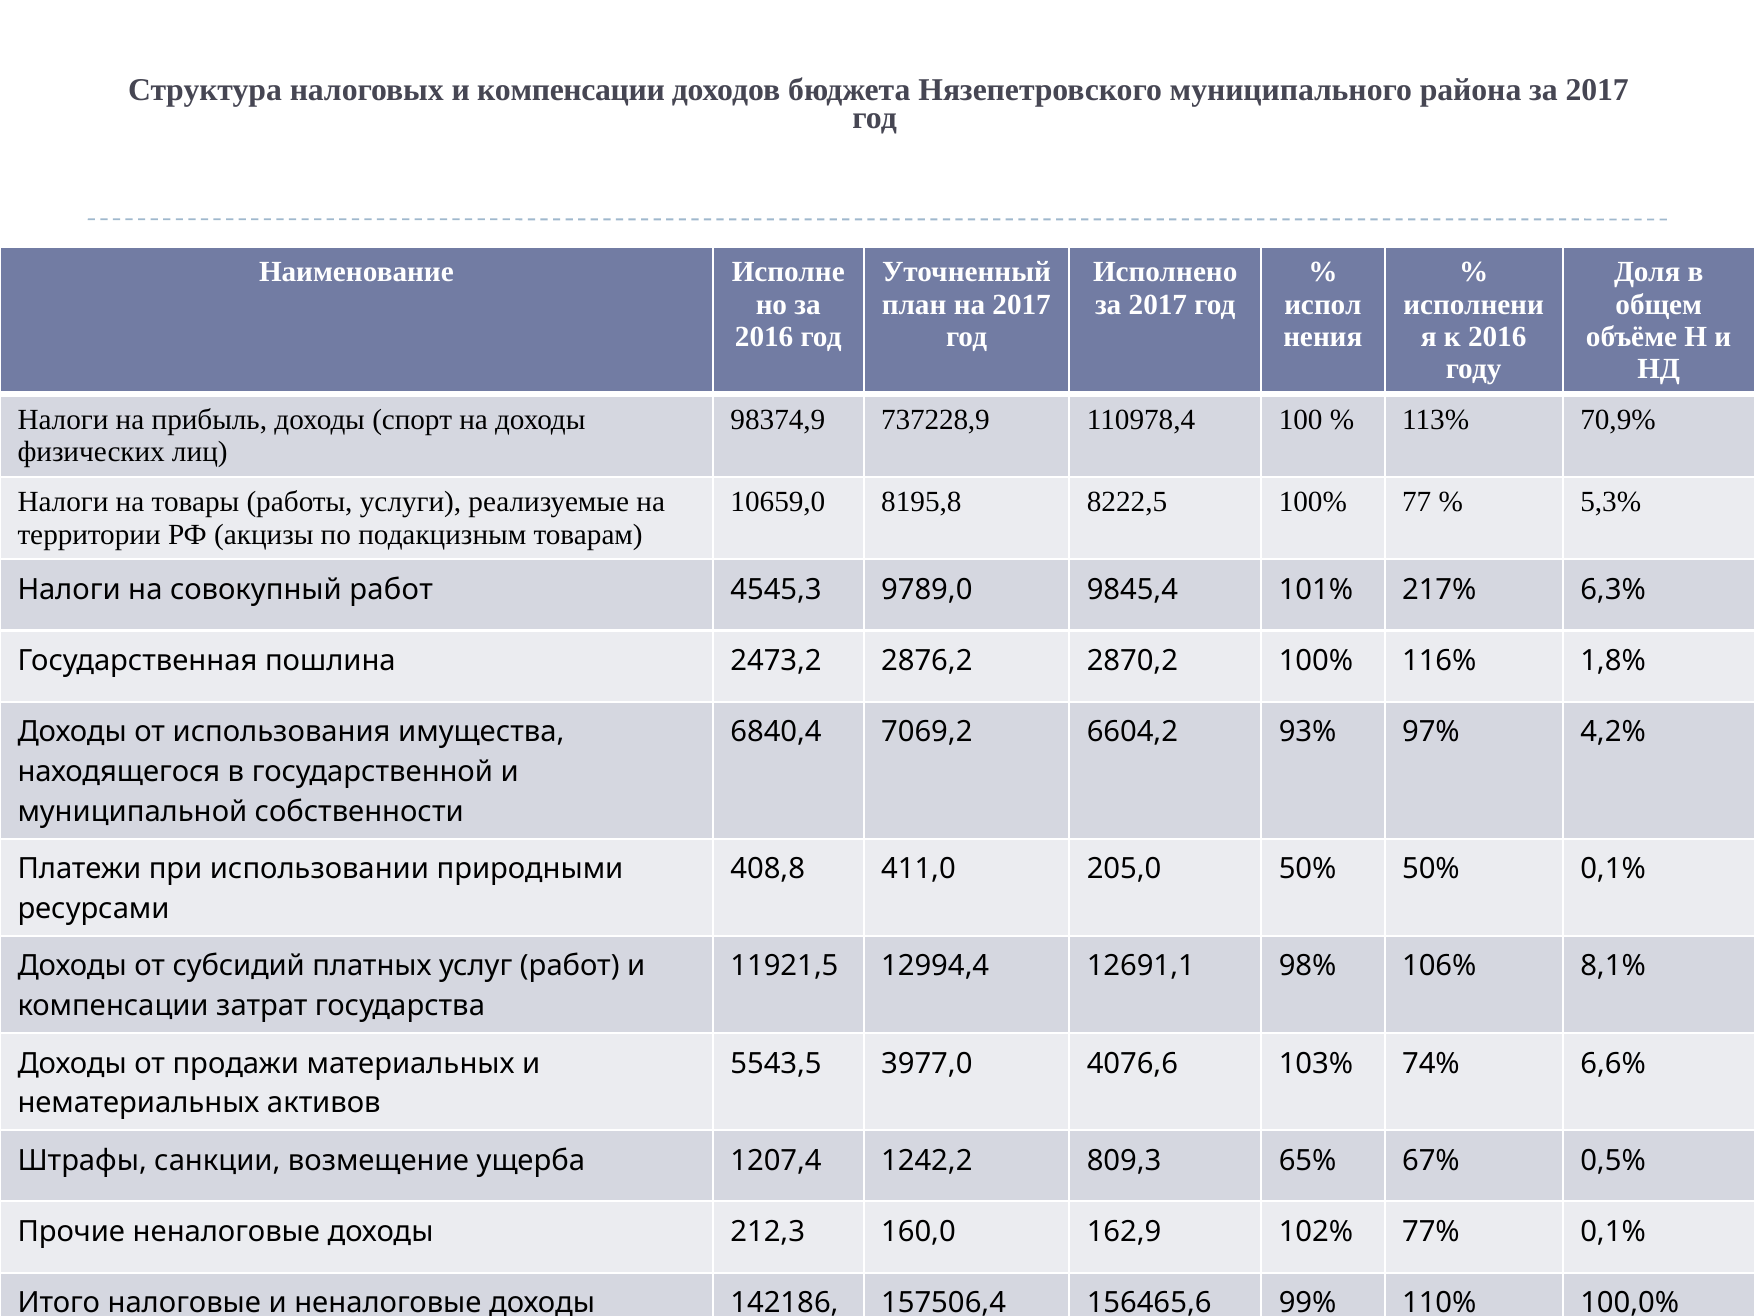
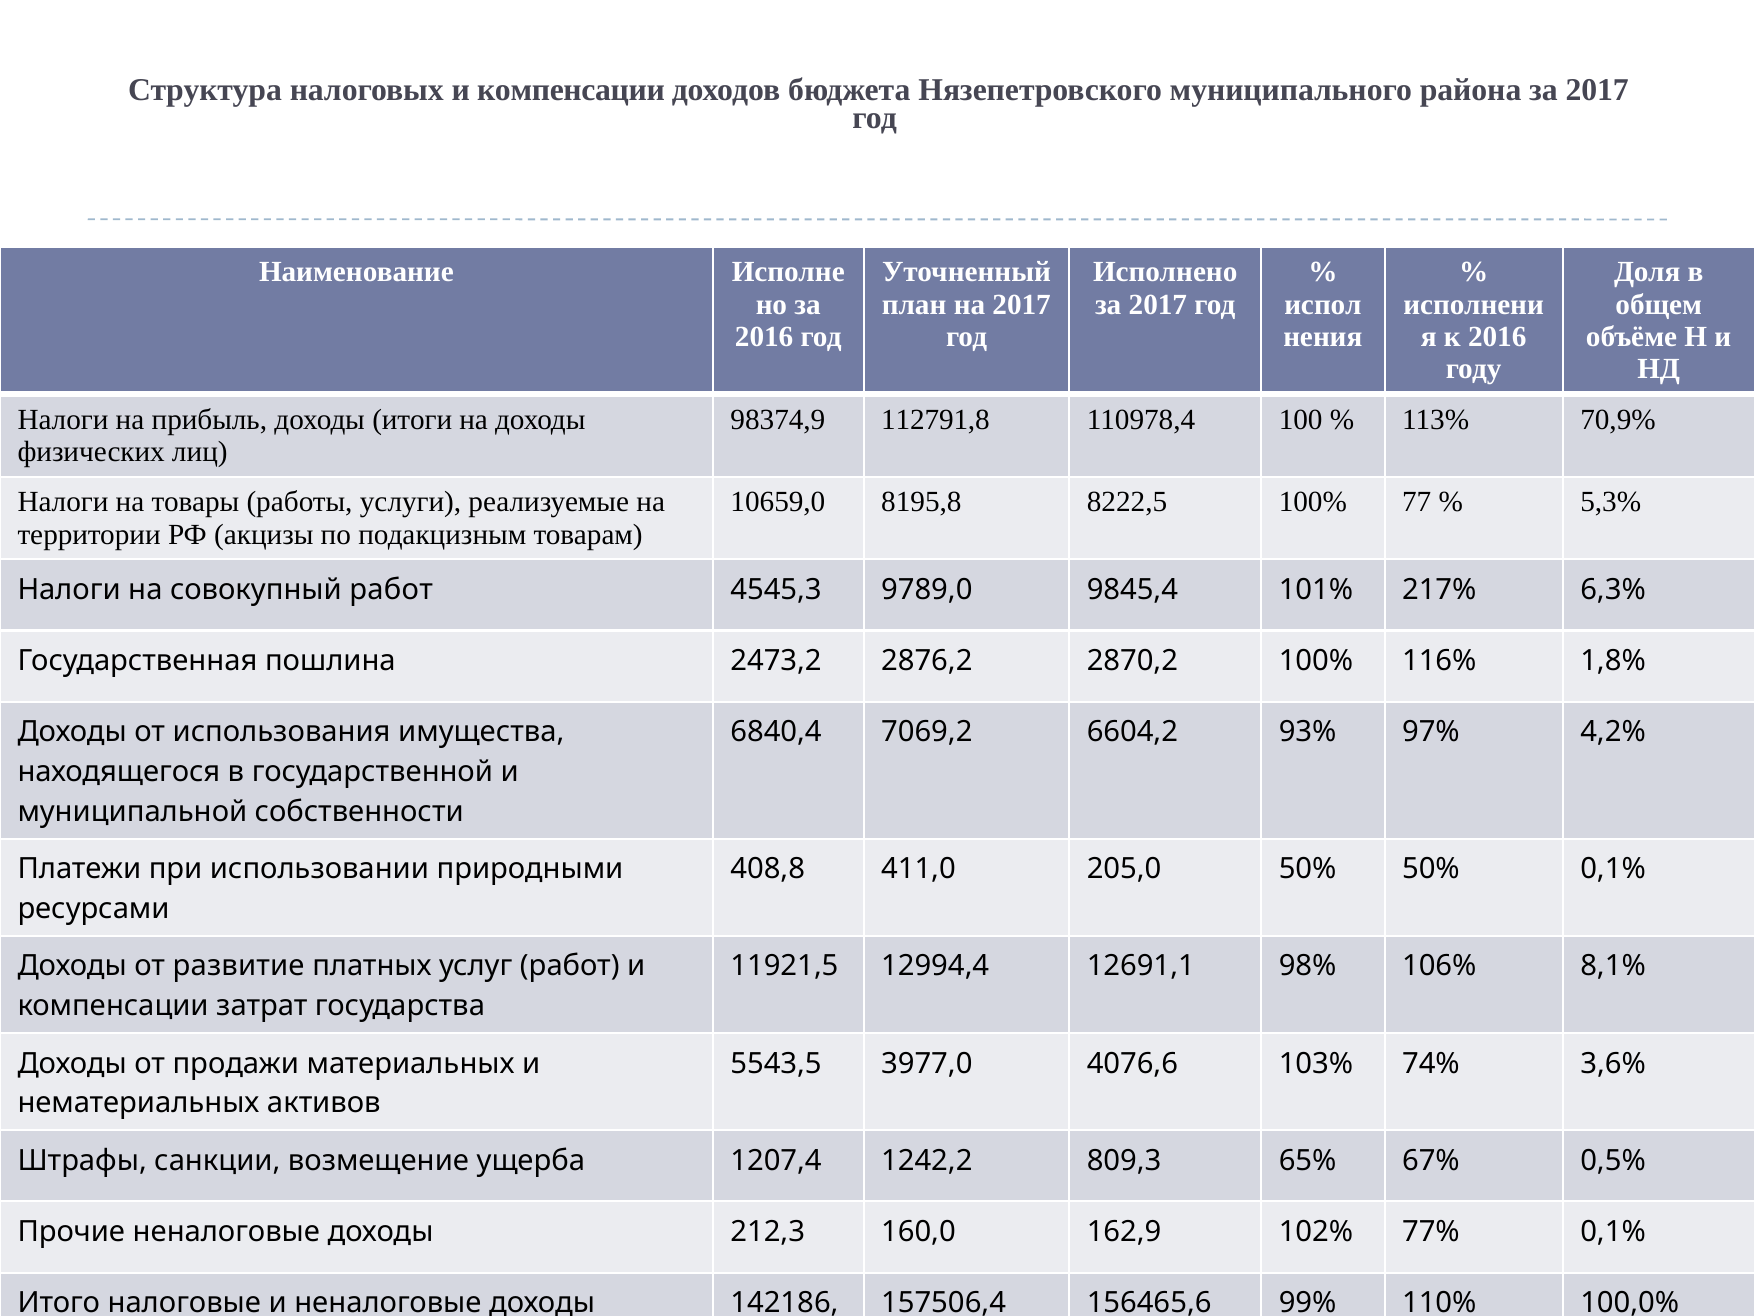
спорт: спорт -> итоги
737228,9: 737228,9 -> 112791,8
субсидий: субсидий -> развитие
6,6%: 6,6% -> 3,6%
